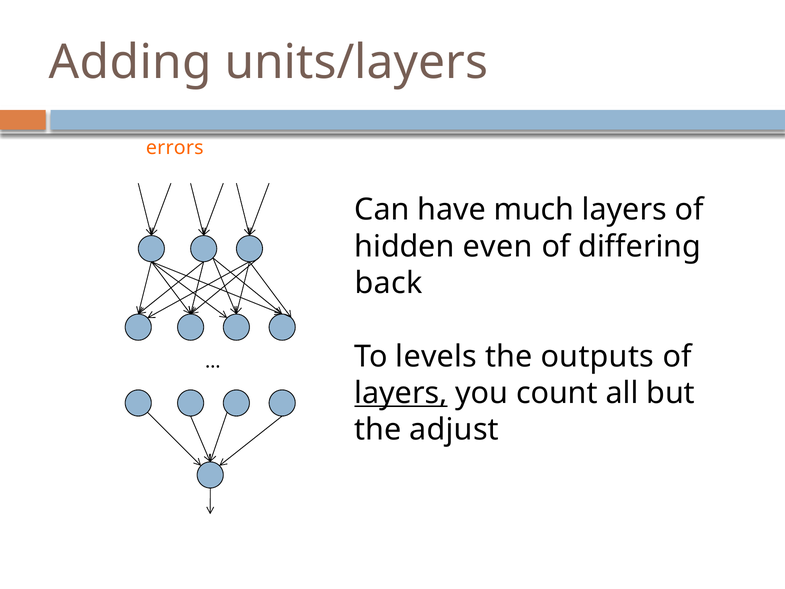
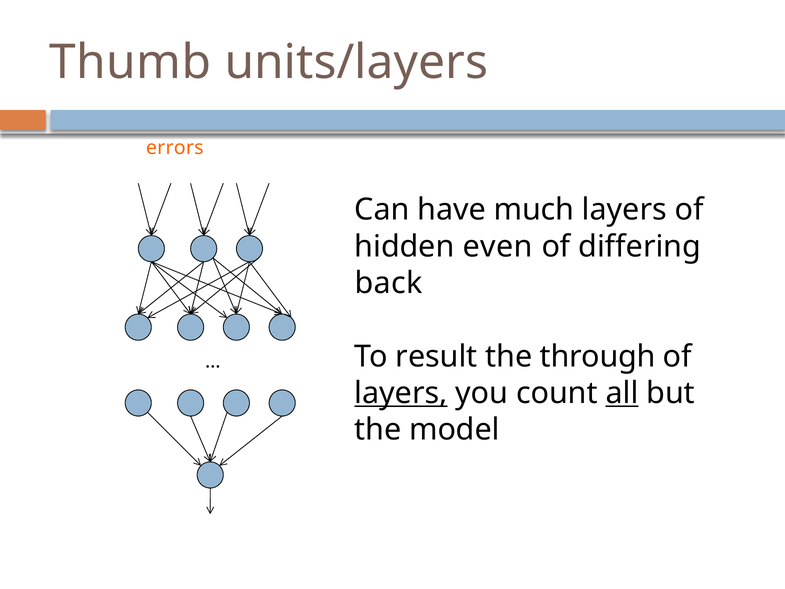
Adding: Adding -> Thumb
levels: levels -> result
outputs: outputs -> through
all underline: none -> present
adjust: adjust -> model
